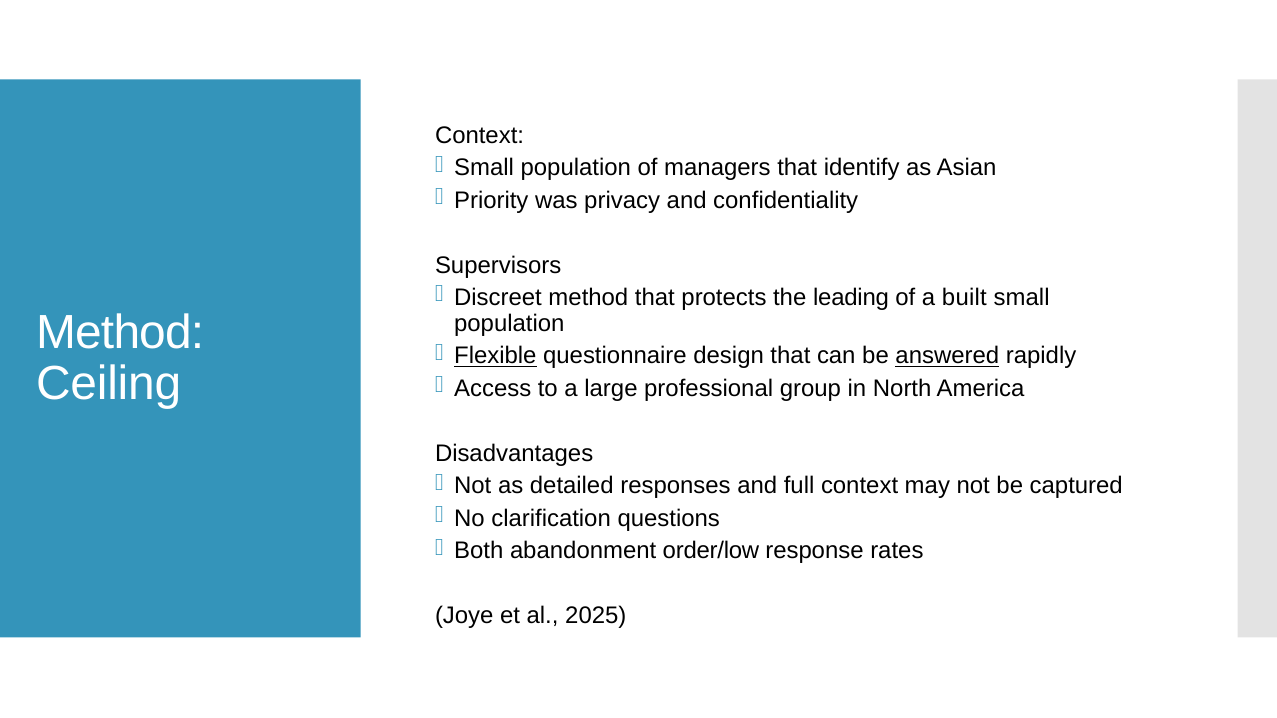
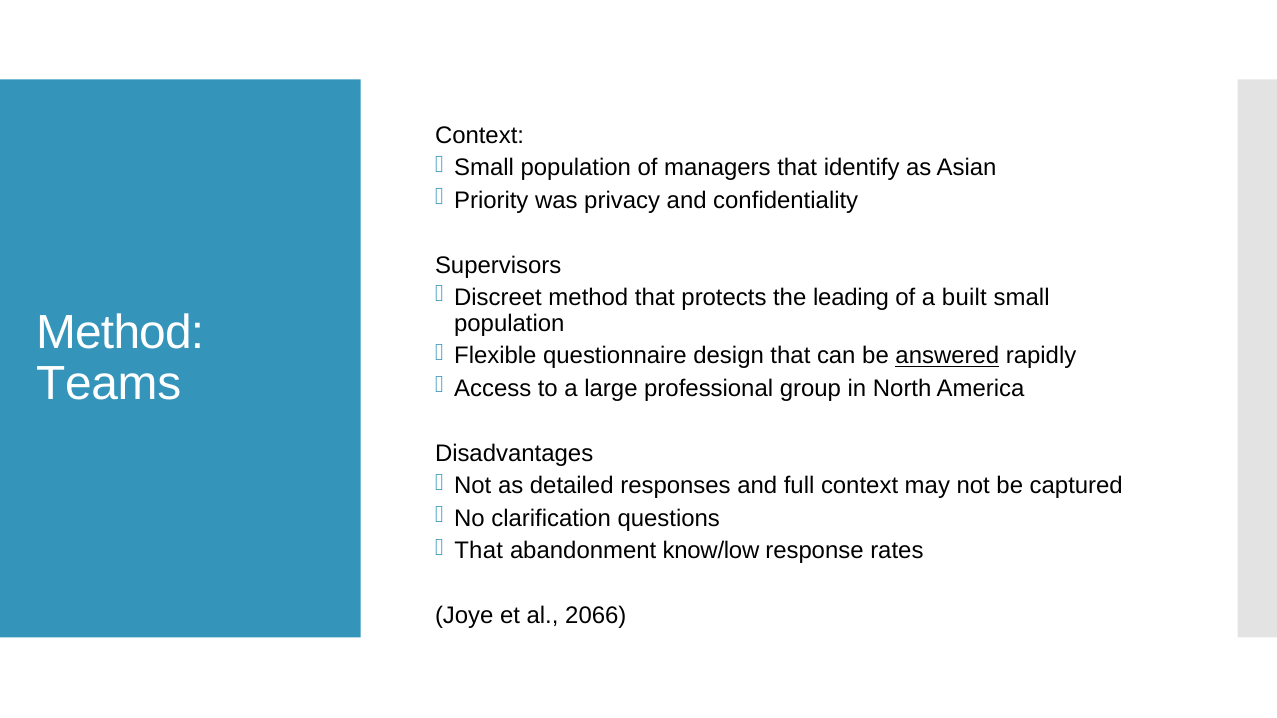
Flexible underline: present -> none
Ceiling: Ceiling -> Teams
Both at (479, 551): Both -> That
order/low: order/low -> know/low
2025: 2025 -> 2066
